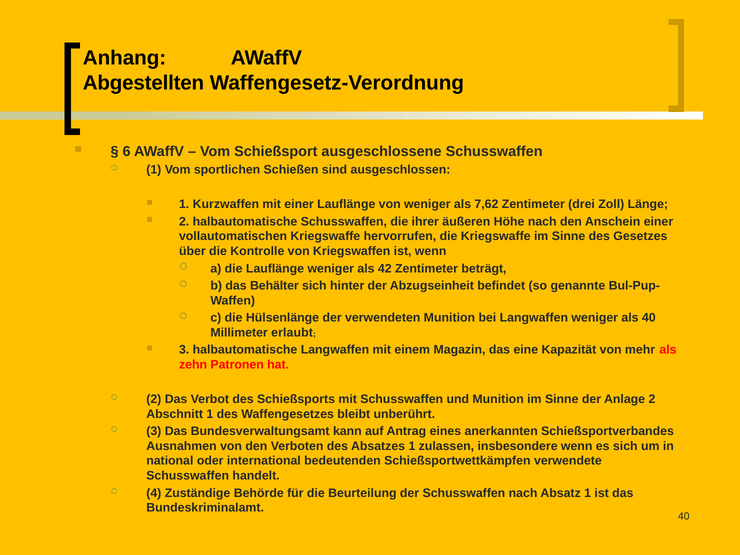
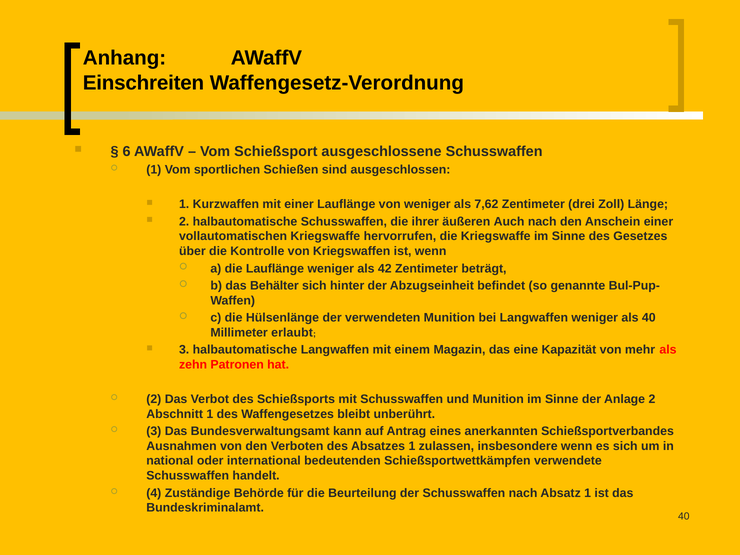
Abgestellten: Abgestellten -> Einschreiten
Höhe: Höhe -> Auch
